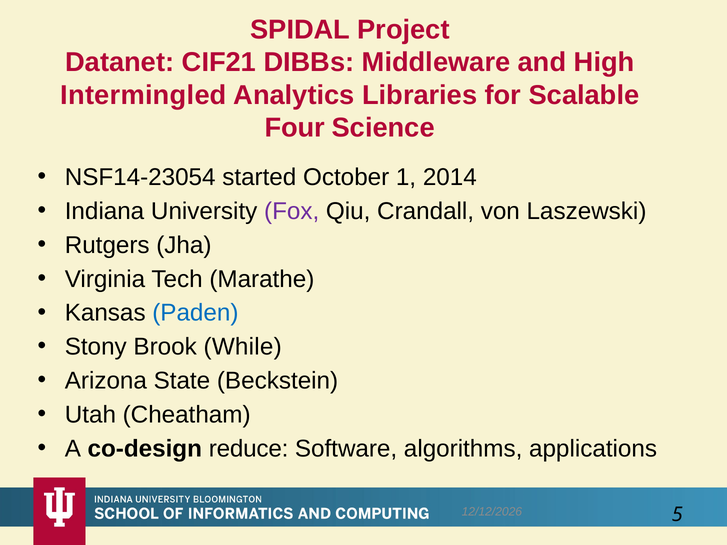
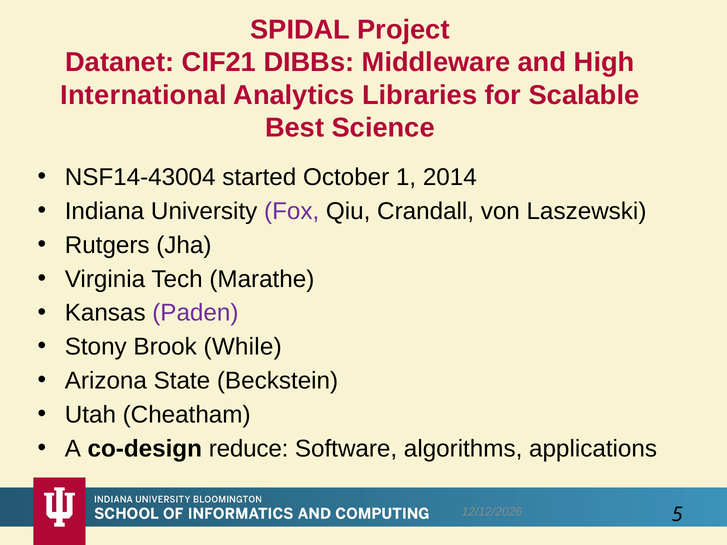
Intermingled: Intermingled -> International
Four: Four -> Best
NSF14-23054: NSF14-23054 -> NSF14-43004
Paden colour: blue -> purple
